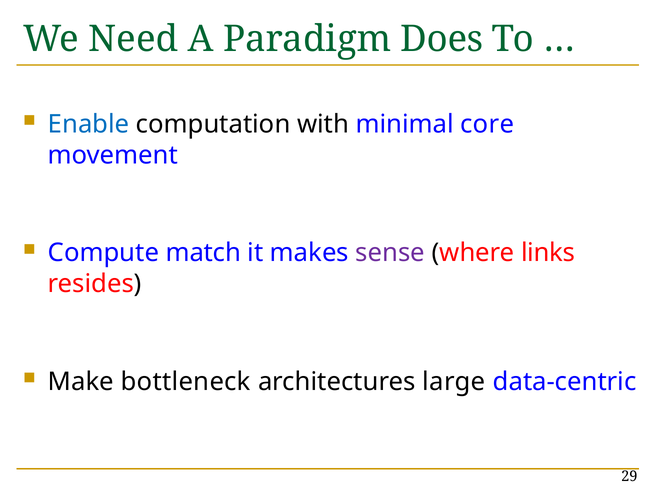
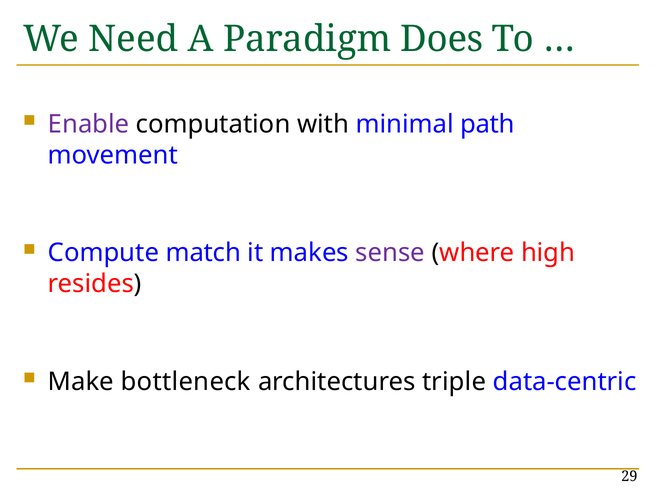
Enable colour: blue -> purple
core: core -> path
links: links -> high
large: large -> triple
